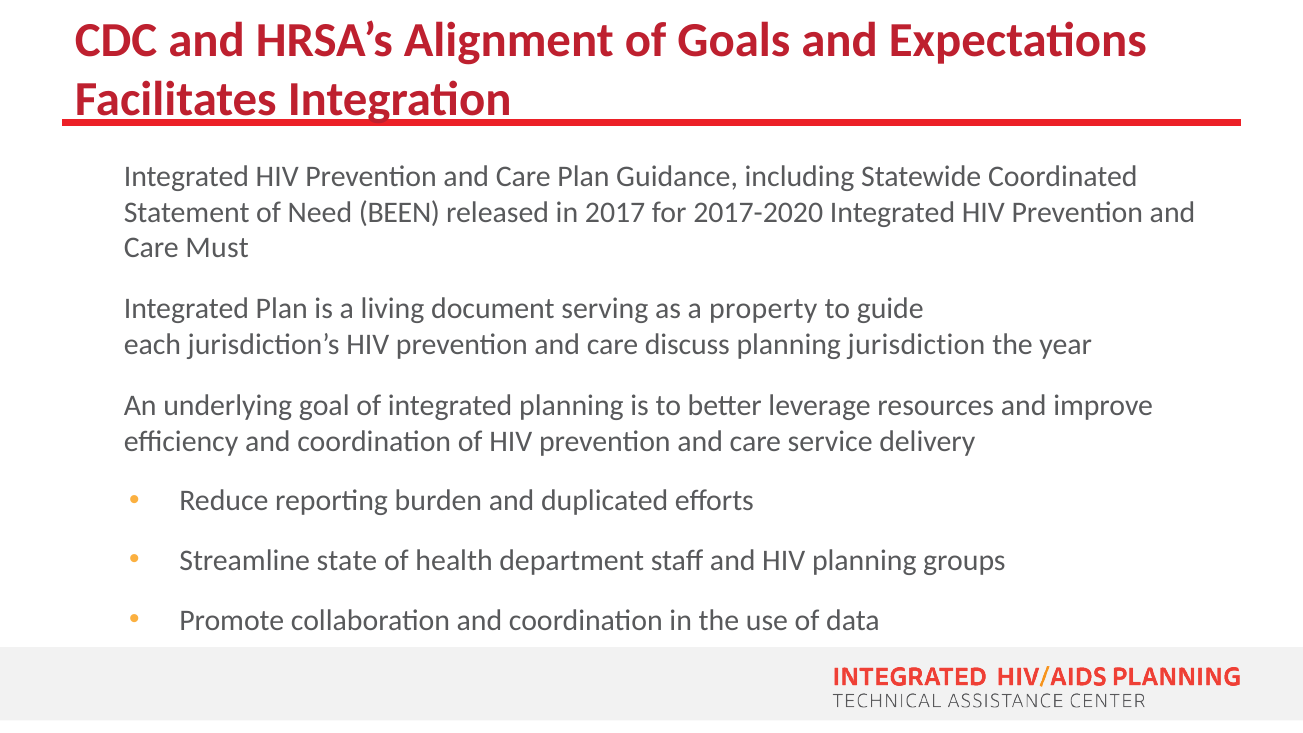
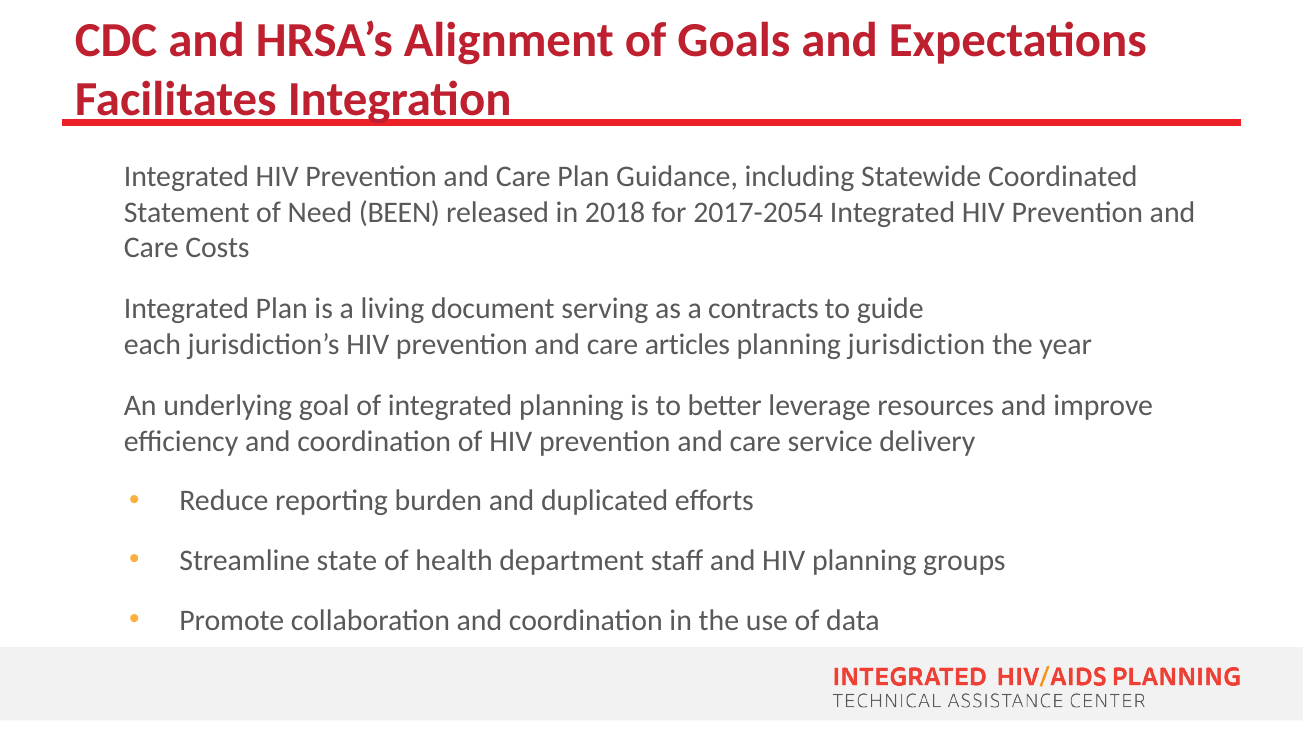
2017: 2017 -> 2018
2017-2020: 2017-2020 -> 2017-2054
Must: Must -> Costs
property: property -> contracts
discuss: discuss -> articles
